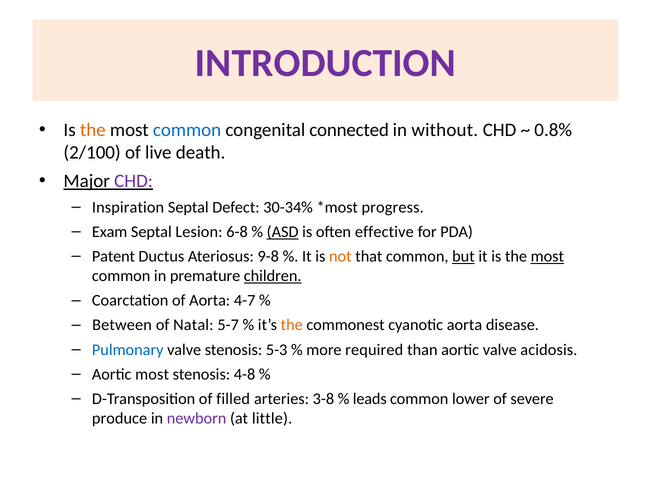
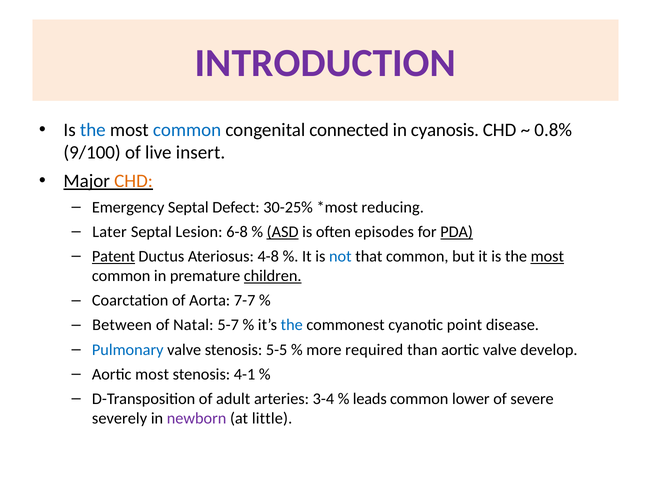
the at (93, 130) colour: orange -> blue
without: without -> cyanosis
2/100: 2/100 -> 9/100
death: death -> insert
CHD at (134, 181) colour: purple -> orange
Inspiration: Inspiration -> Emergency
30-34%: 30-34% -> 30-25%
progress: progress -> reducing
Exam: Exam -> Later
effective: effective -> episodes
PDA underline: none -> present
Patent underline: none -> present
9-8: 9-8 -> 4-8
not colour: orange -> blue
but underline: present -> none
4-7: 4-7 -> 7-7
the at (292, 325) colour: orange -> blue
cyanotic aorta: aorta -> point
5-3: 5-3 -> 5-5
acidosis: acidosis -> develop
4-8: 4-8 -> 4-1
filled: filled -> adult
3-8: 3-8 -> 3-4
produce: produce -> severely
